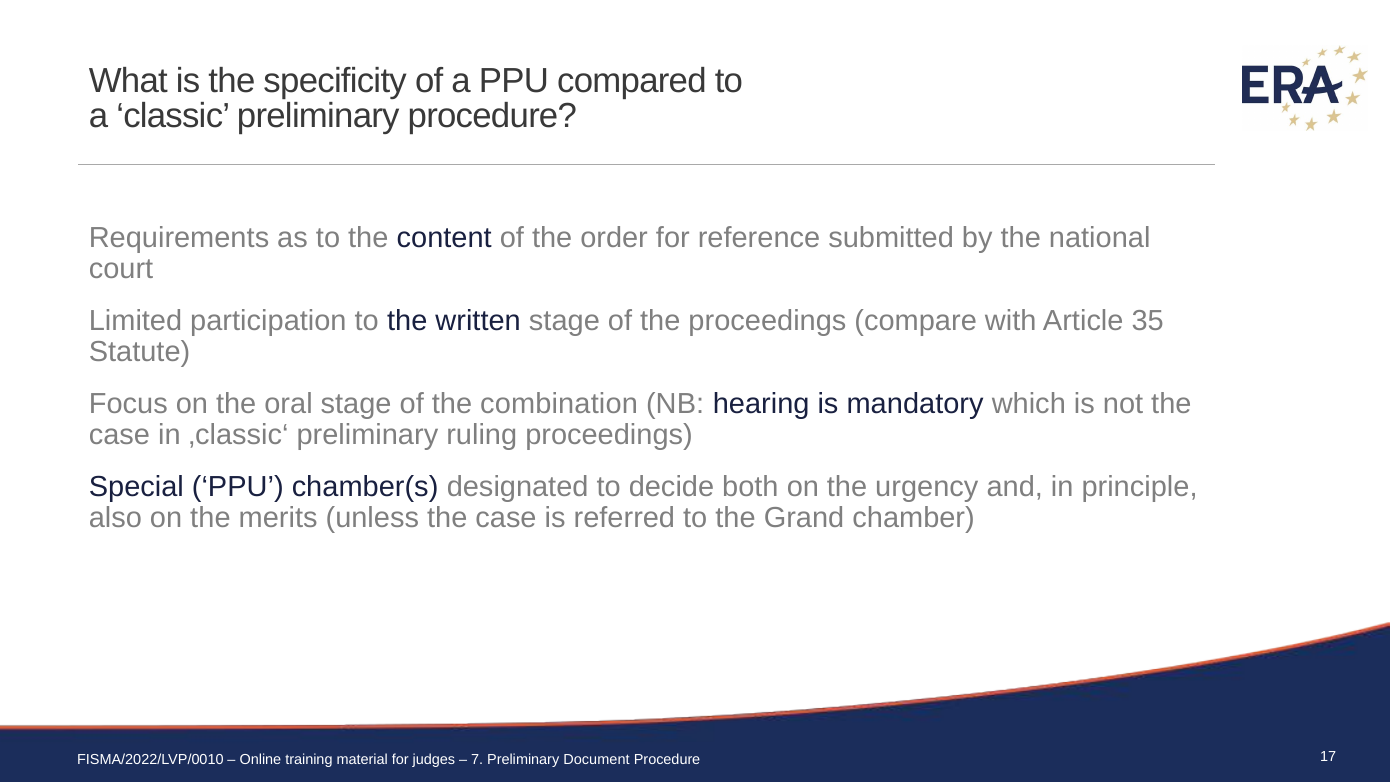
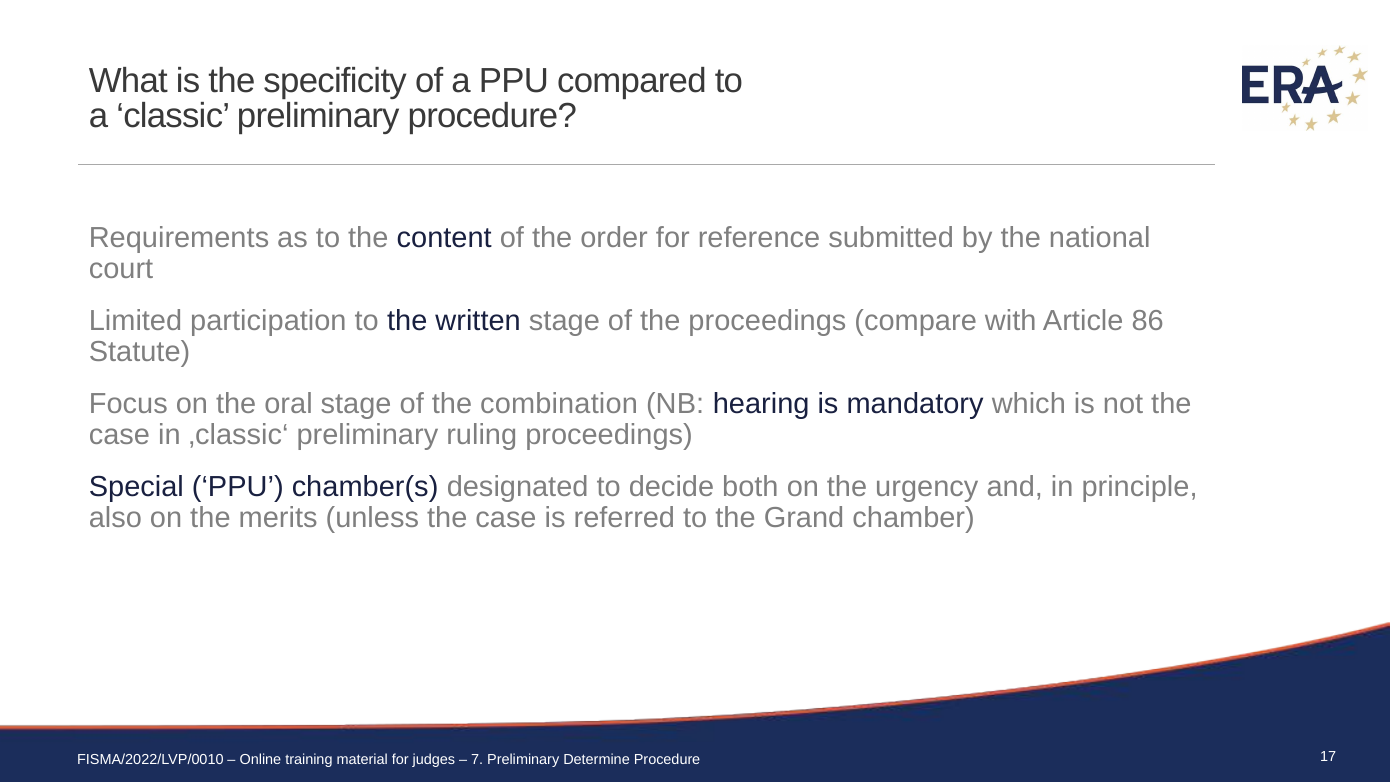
35: 35 -> 86
Document: Document -> Determine
